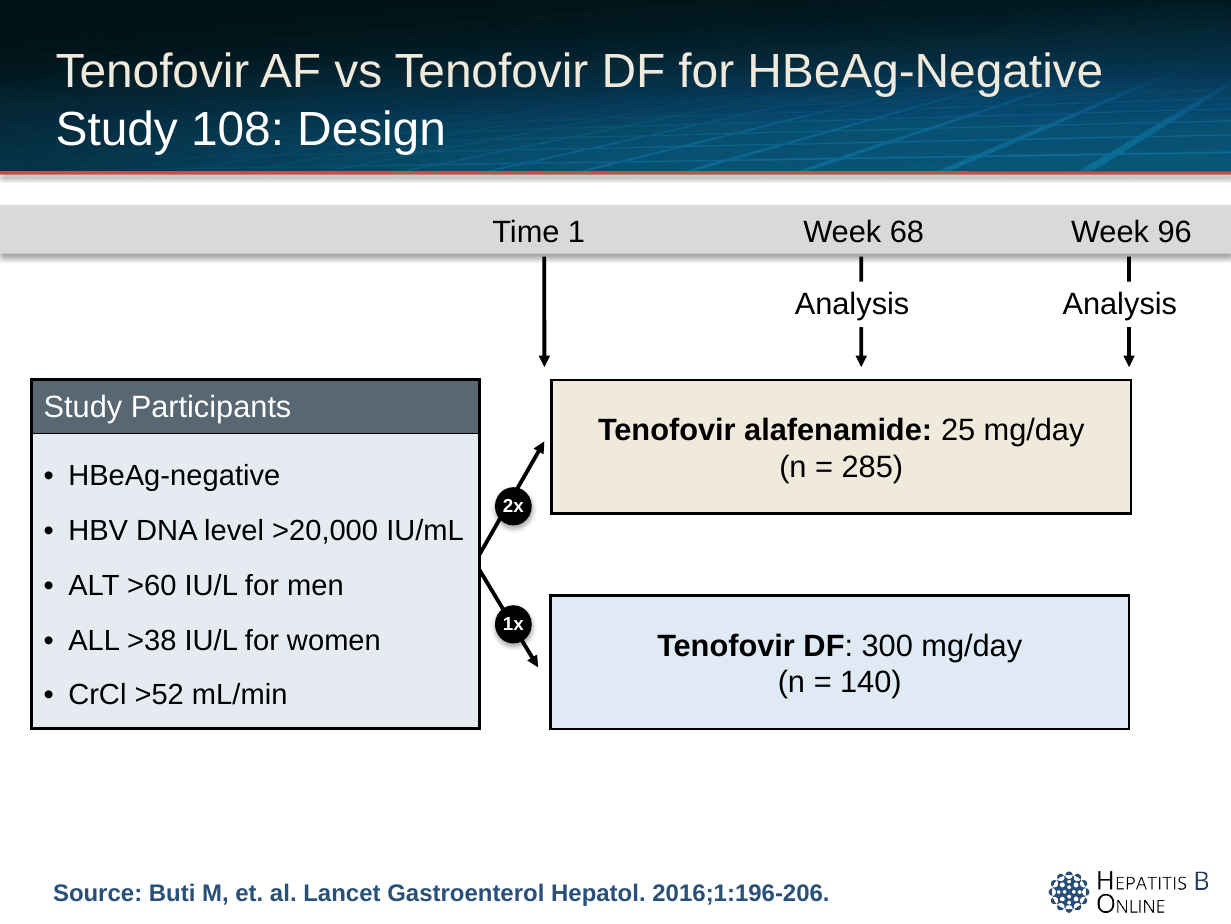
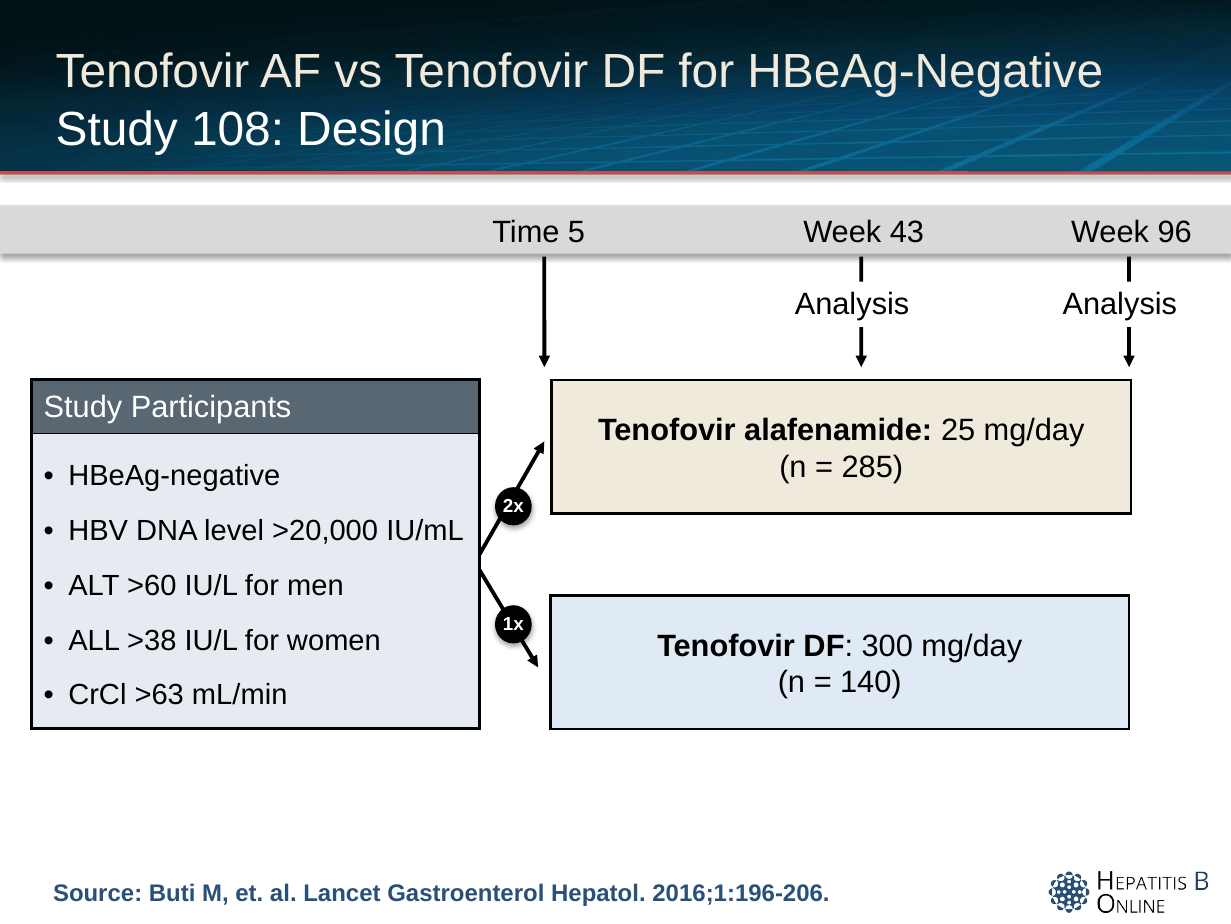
1: 1 -> 5
68: 68 -> 43
>52: >52 -> >63
